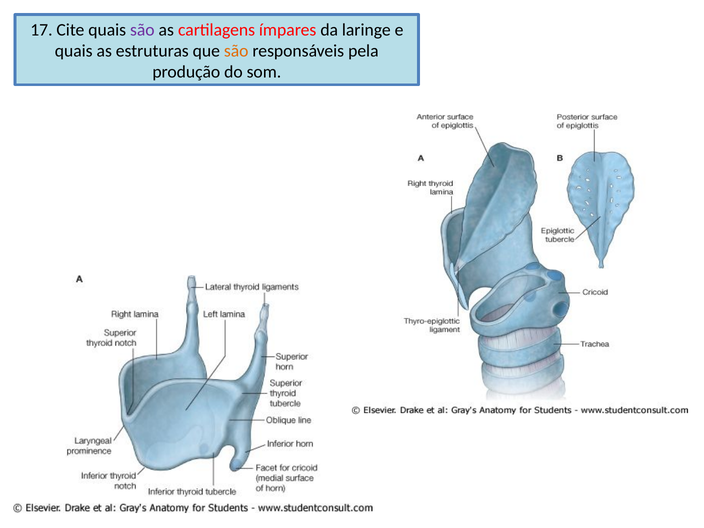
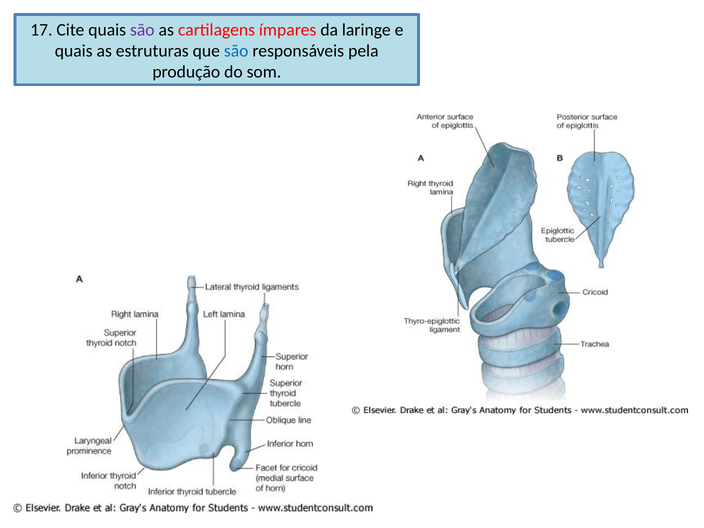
são at (236, 51) colour: orange -> blue
